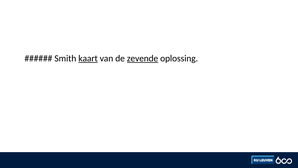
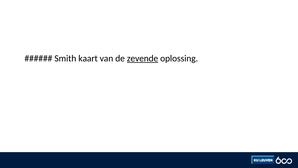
kaart underline: present -> none
